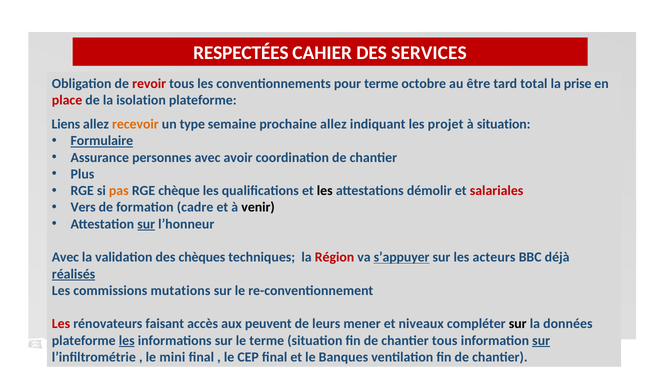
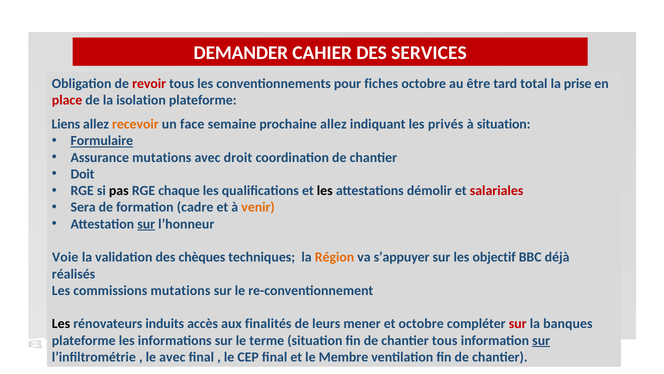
RESPECTÉES: RESPECTÉES -> DEMANDER
pour terme: terme -> fiches
type: type -> face
projet: projet -> privés
Assurance personnes: personnes -> mutations
avoir: avoir -> droit
Plus: Plus -> Doit
pas colour: orange -> black
chèque: chèque -> chaque
Vers: Vers -> Sera
venir colour: black -> orange
Avec at (65, 257): Avec -> Voie
Région colour: red -> orange
s’appuyer underline: present -> none
acteurs: acteurs -> objectif
réalisés underline: present -> none
Les at (61, 323) colour: red -> black
faisant: faisant -> induits
peuvent: peuvent -> finalités
et niveaux: niveaux -> octobre
sur at (518, 323) colour: black -> red
données: données -> banques
les at (127, 340) underline: present -> none
le mini: mini -> avec
Banques: Banques -> Membre
